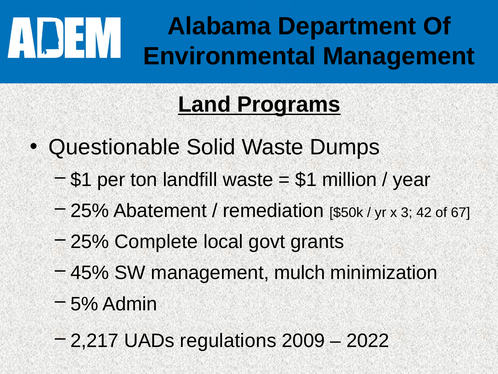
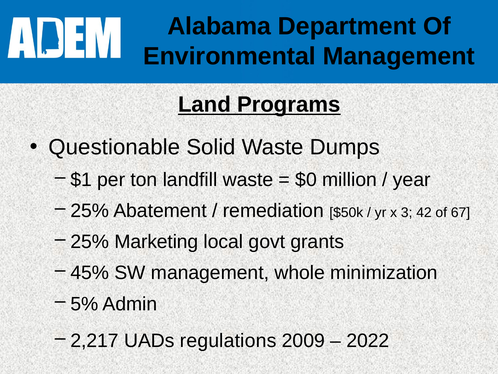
$1: $1 -> $0
Complete: Complete -> Marketing
mulch: mulch -> whole
